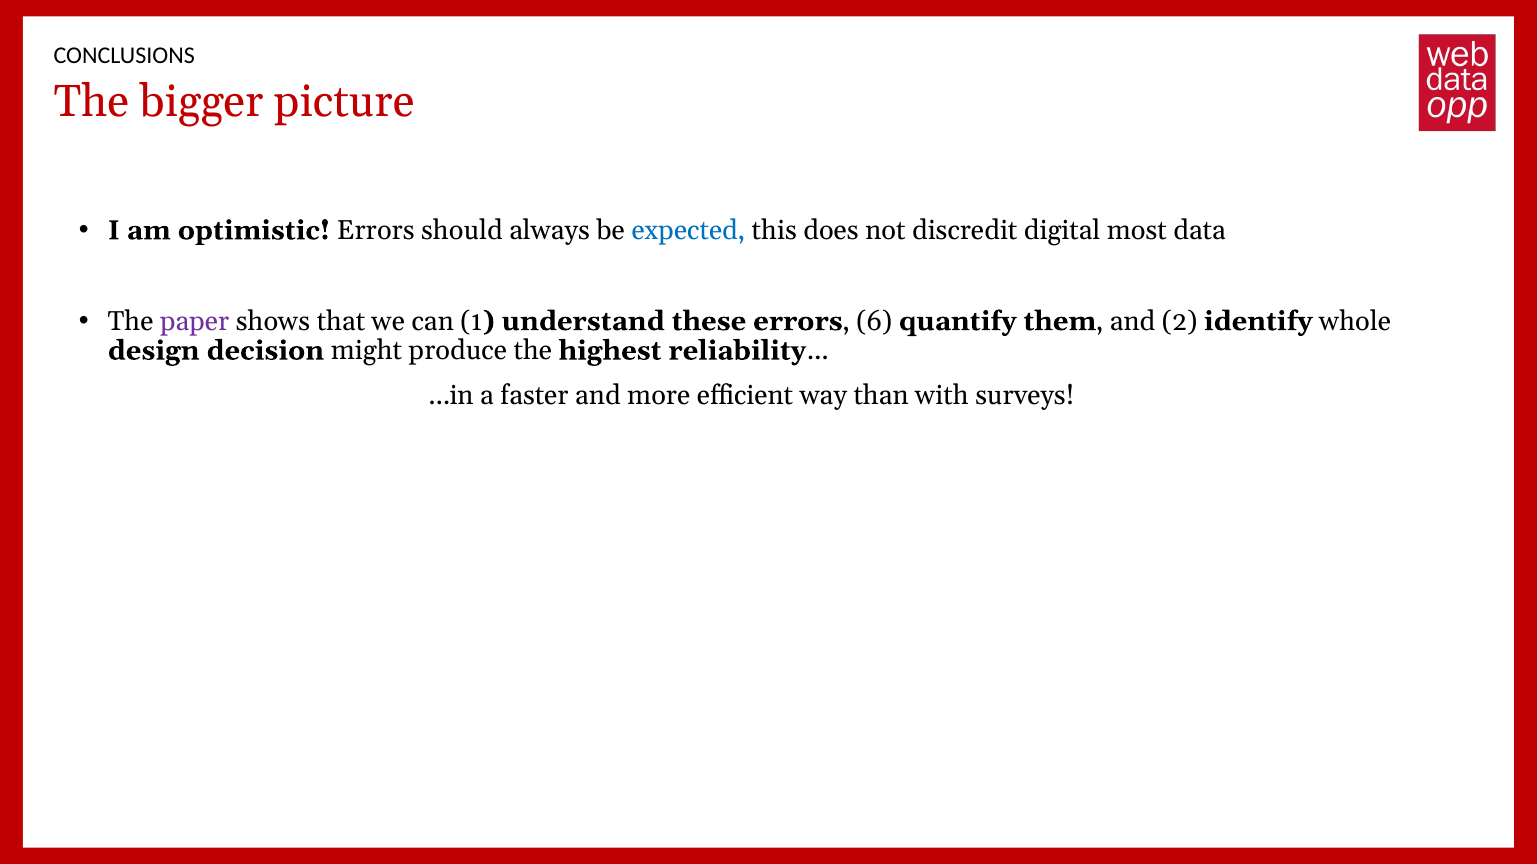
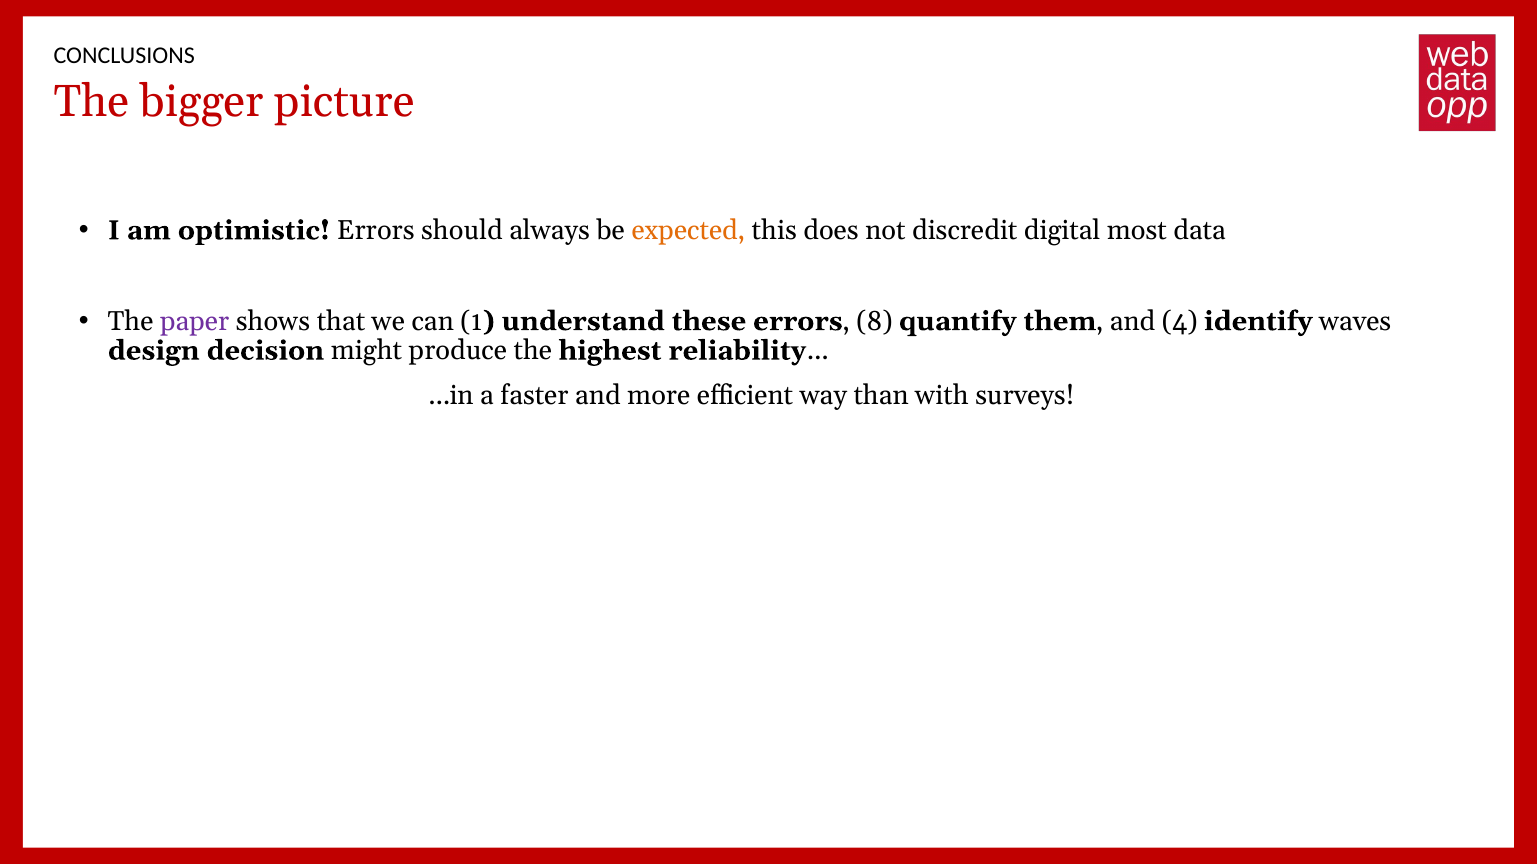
expected colour: blue -> orange
6: 6 -> 8
2: 2 -> 4
whole: whole -> waves
